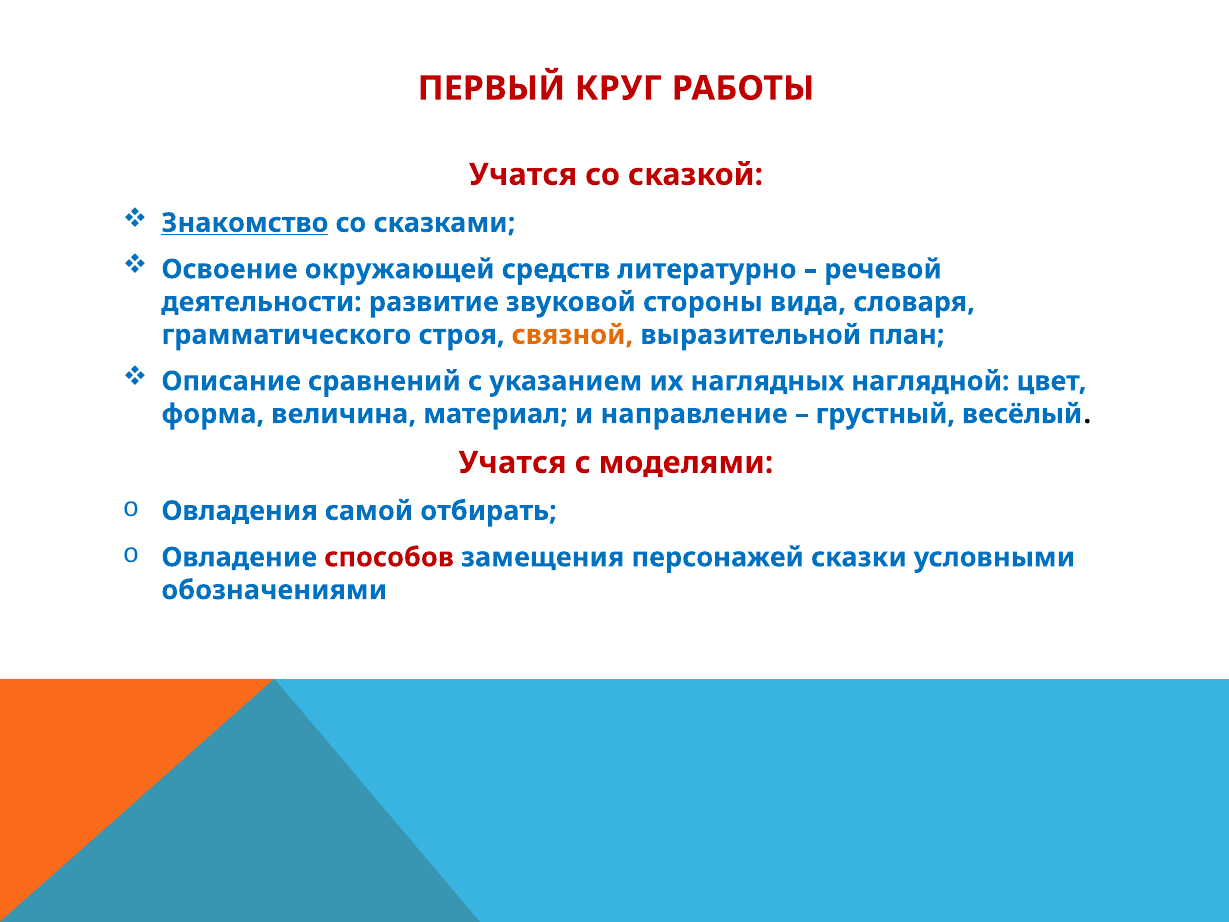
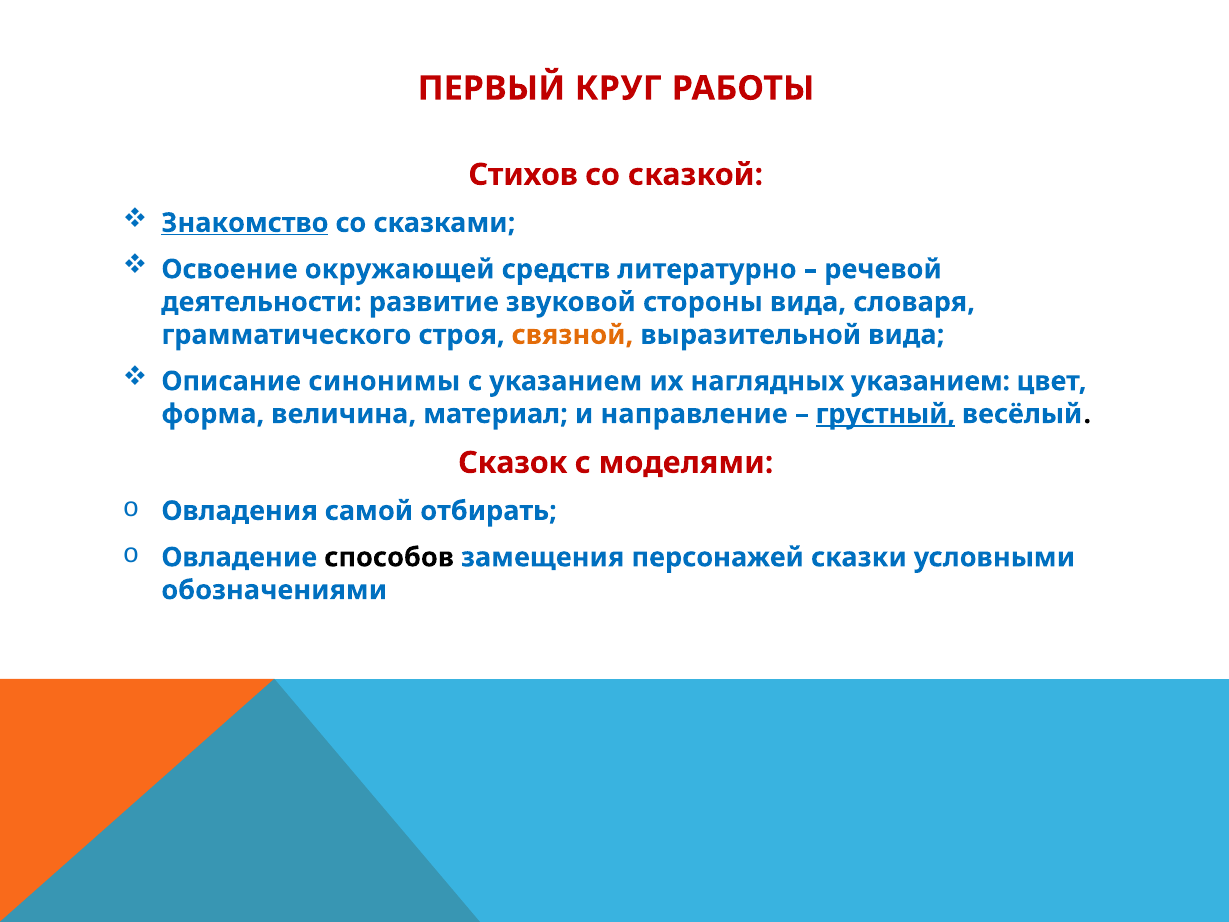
Учатся at (523, 175): Учатся -> Стихов
выразительной план: план -> вида
сравнений: сравнений -> синонимы
наглядных наглядной: наглядной -> указанием
грустный underline: none -> present
Учатся at (513, 463): Учатся -> Сказок
способов colour: red -> black
